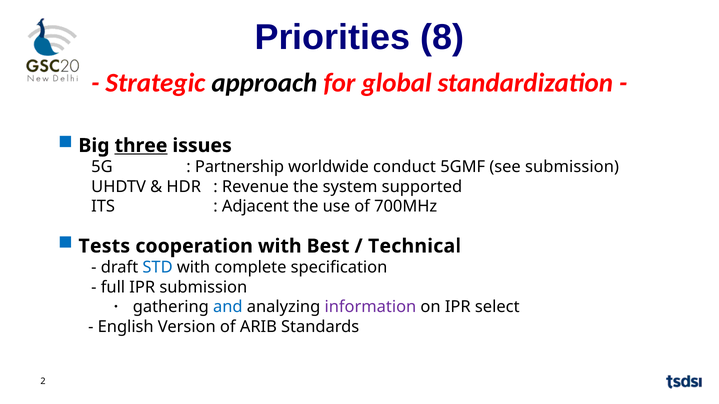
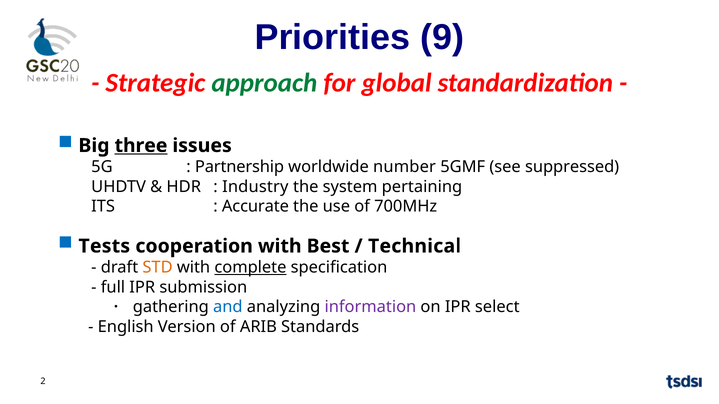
8: 8 -> 9
approach colour: black -> green
conduct: conduct -> number
see submission: submission -> suppressed
Revenue: Revenue -> Industry
supported: supported -> pertaining
Adjacent: Adjacent -> Accurate
STD colour: blue -> orange
complete underline: none -> present
